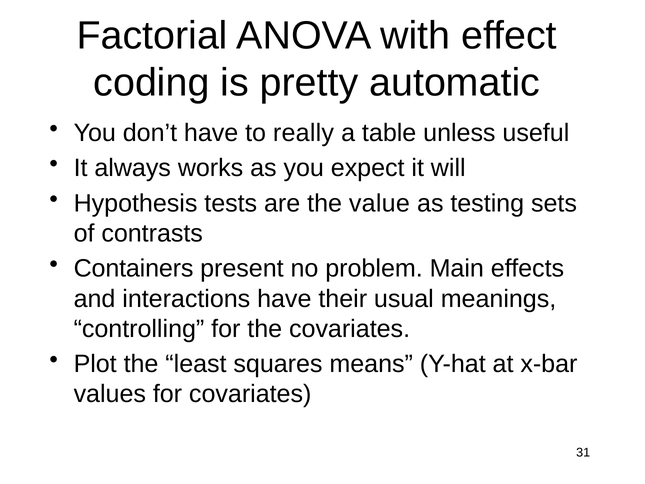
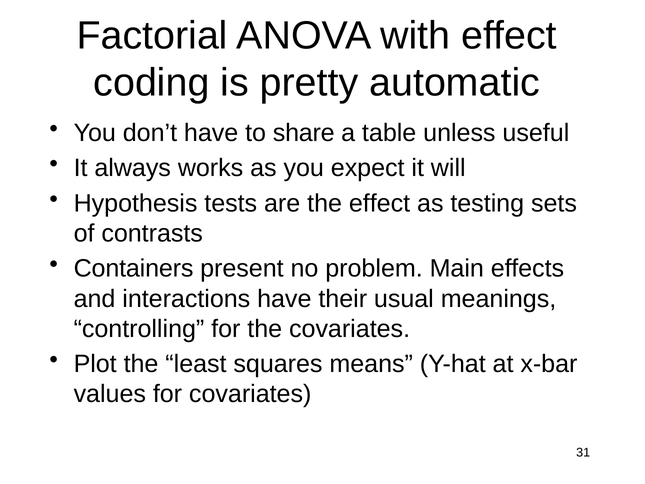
really: really -> share
the value: value -> effect
